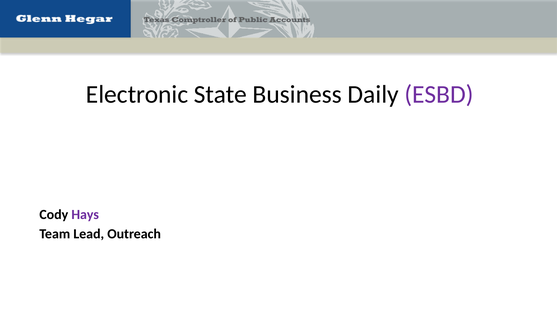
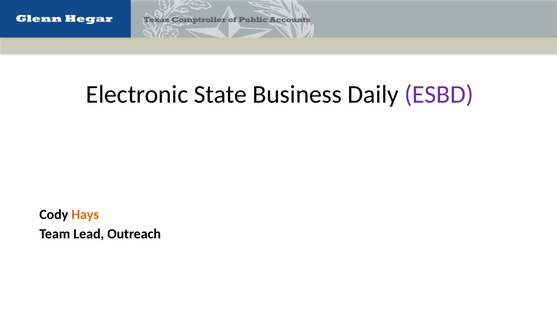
Hays colour: purple -> orange
